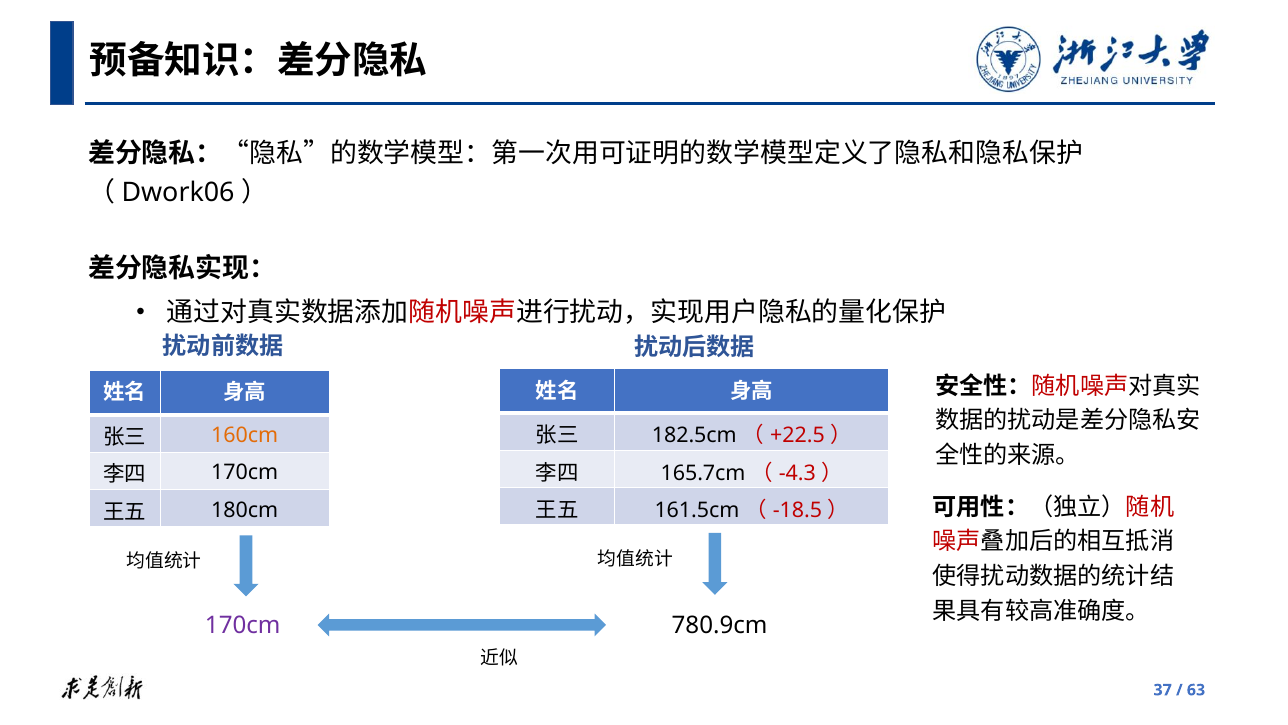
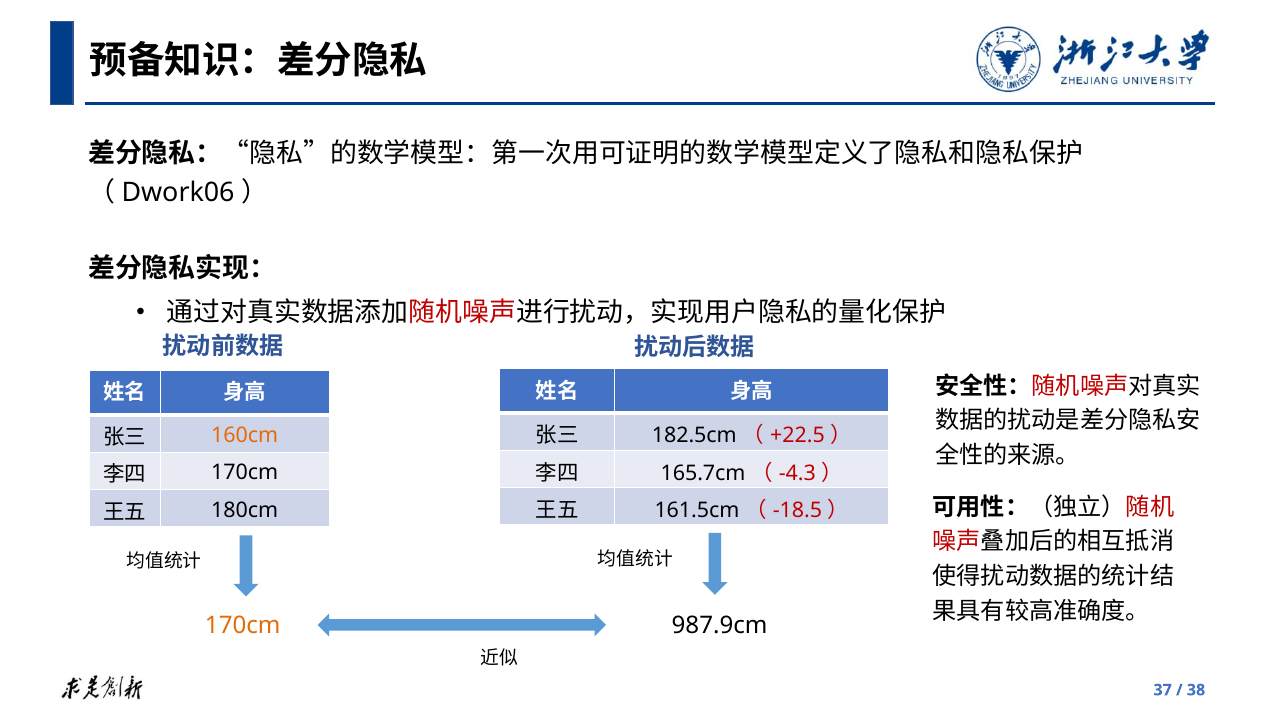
170cm at (243, 625) colour: purple -> orange
780.9cm: 780.9cm -> 987.9cm
63: 63 -> 38
